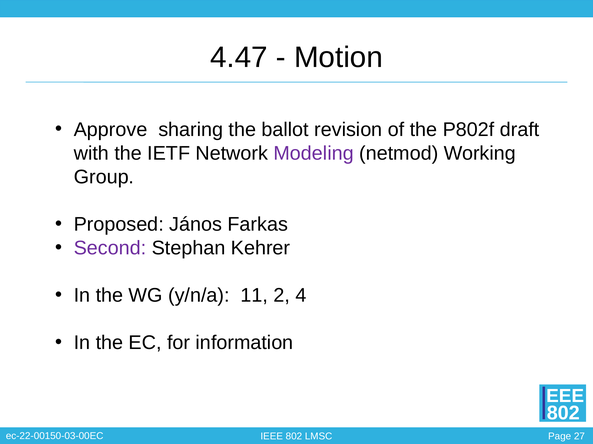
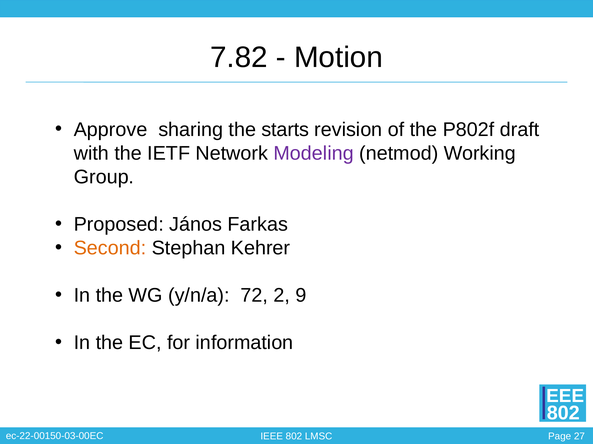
4.47: 4.47 -> 7.82
ballot: ballot -> starts
Second colour: purple -> orange
11: 11 -> 72
4: 4 -> 9
